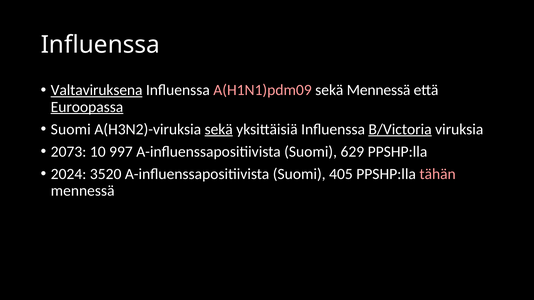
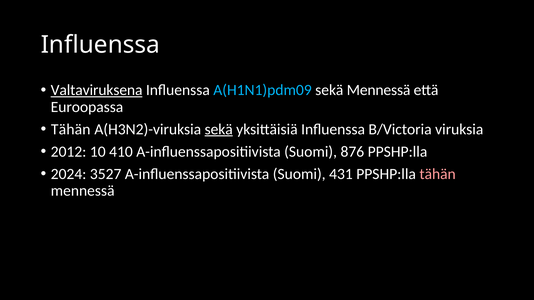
A(H1N1)pdm09 colour: pink -> light blue
Euroopassa underline: present -> none
Suomi at (71, 129): Suomi -> Tähän
B/Victoria underline: present -> none
2073: 2073 -> 2012
997: 997 -> 410
629: 629 -> 876
3520: 3520 -> 3527
405: 405 -> 431
